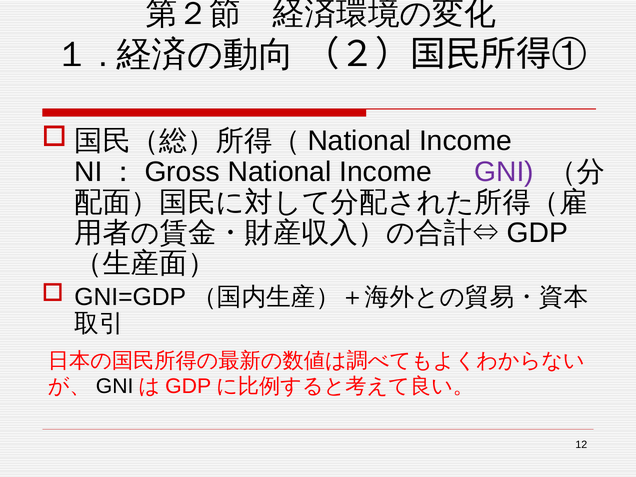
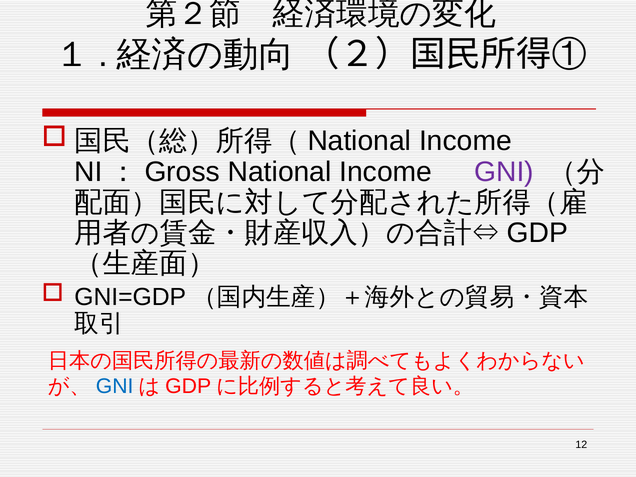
GNI at (115, 386) colour: black -> blue
